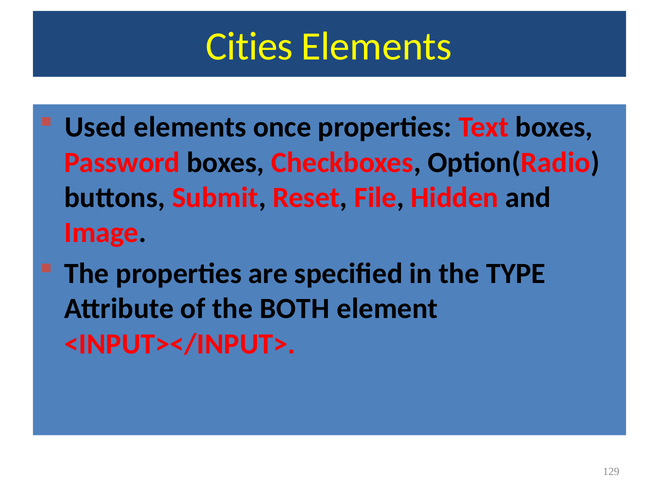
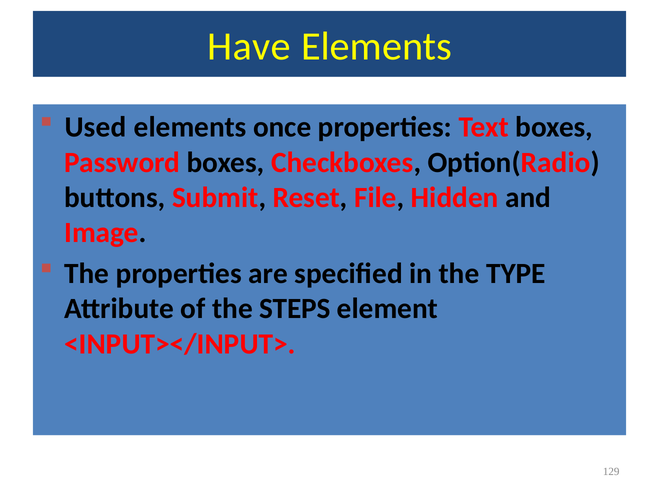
Cities: Cities -> Have
BOTH: BOTH -> STEPS
